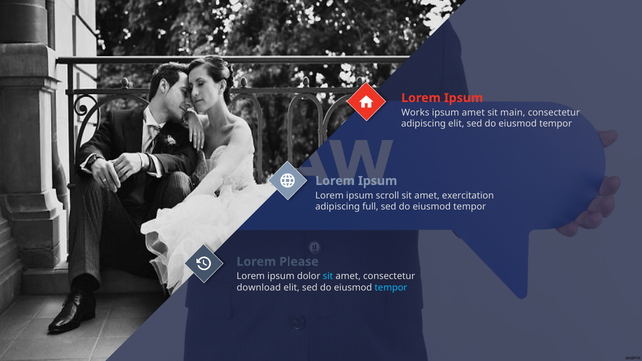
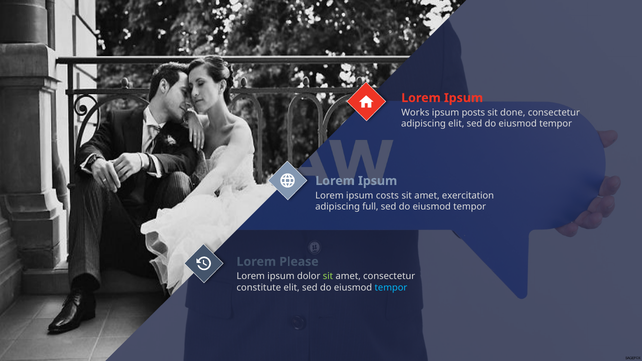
ipsum amet: amet -> posts
main: main -> done
scroll: scroll -> costs
sit at (328, 276) colour: light blue -> light green
download: download -> constitute
